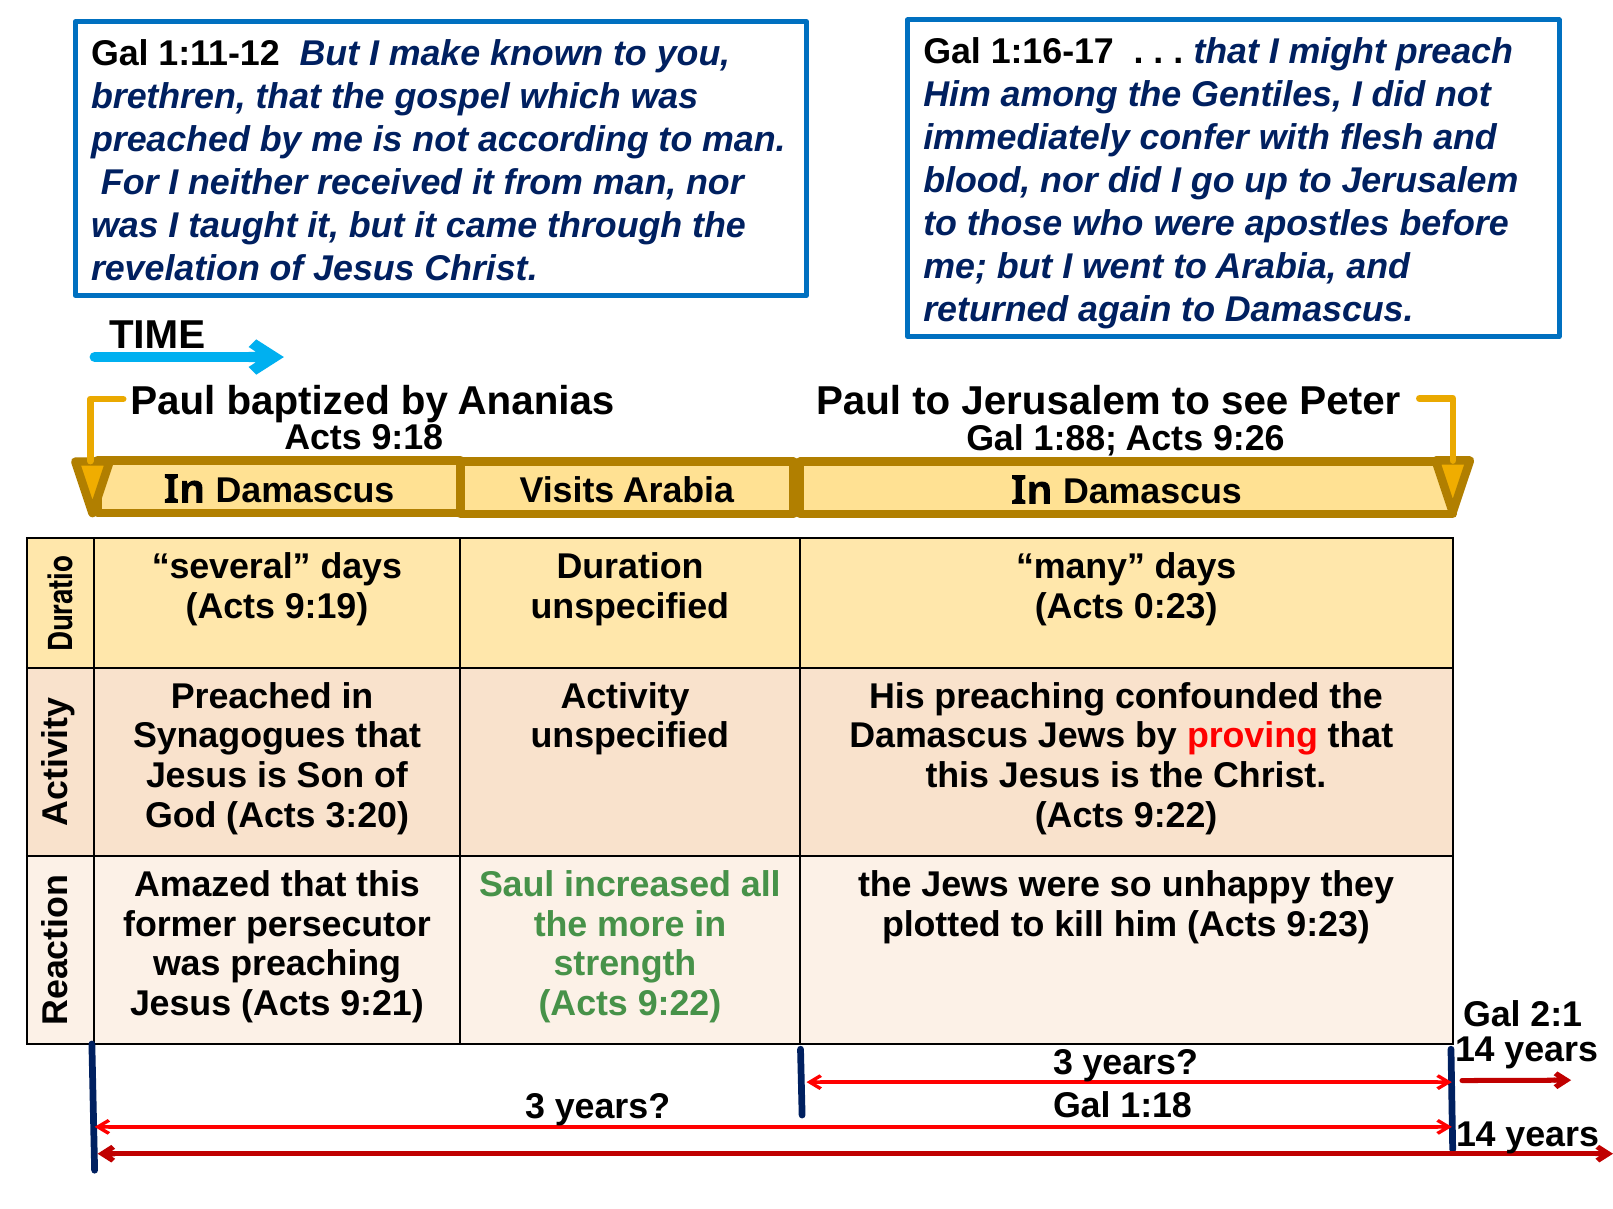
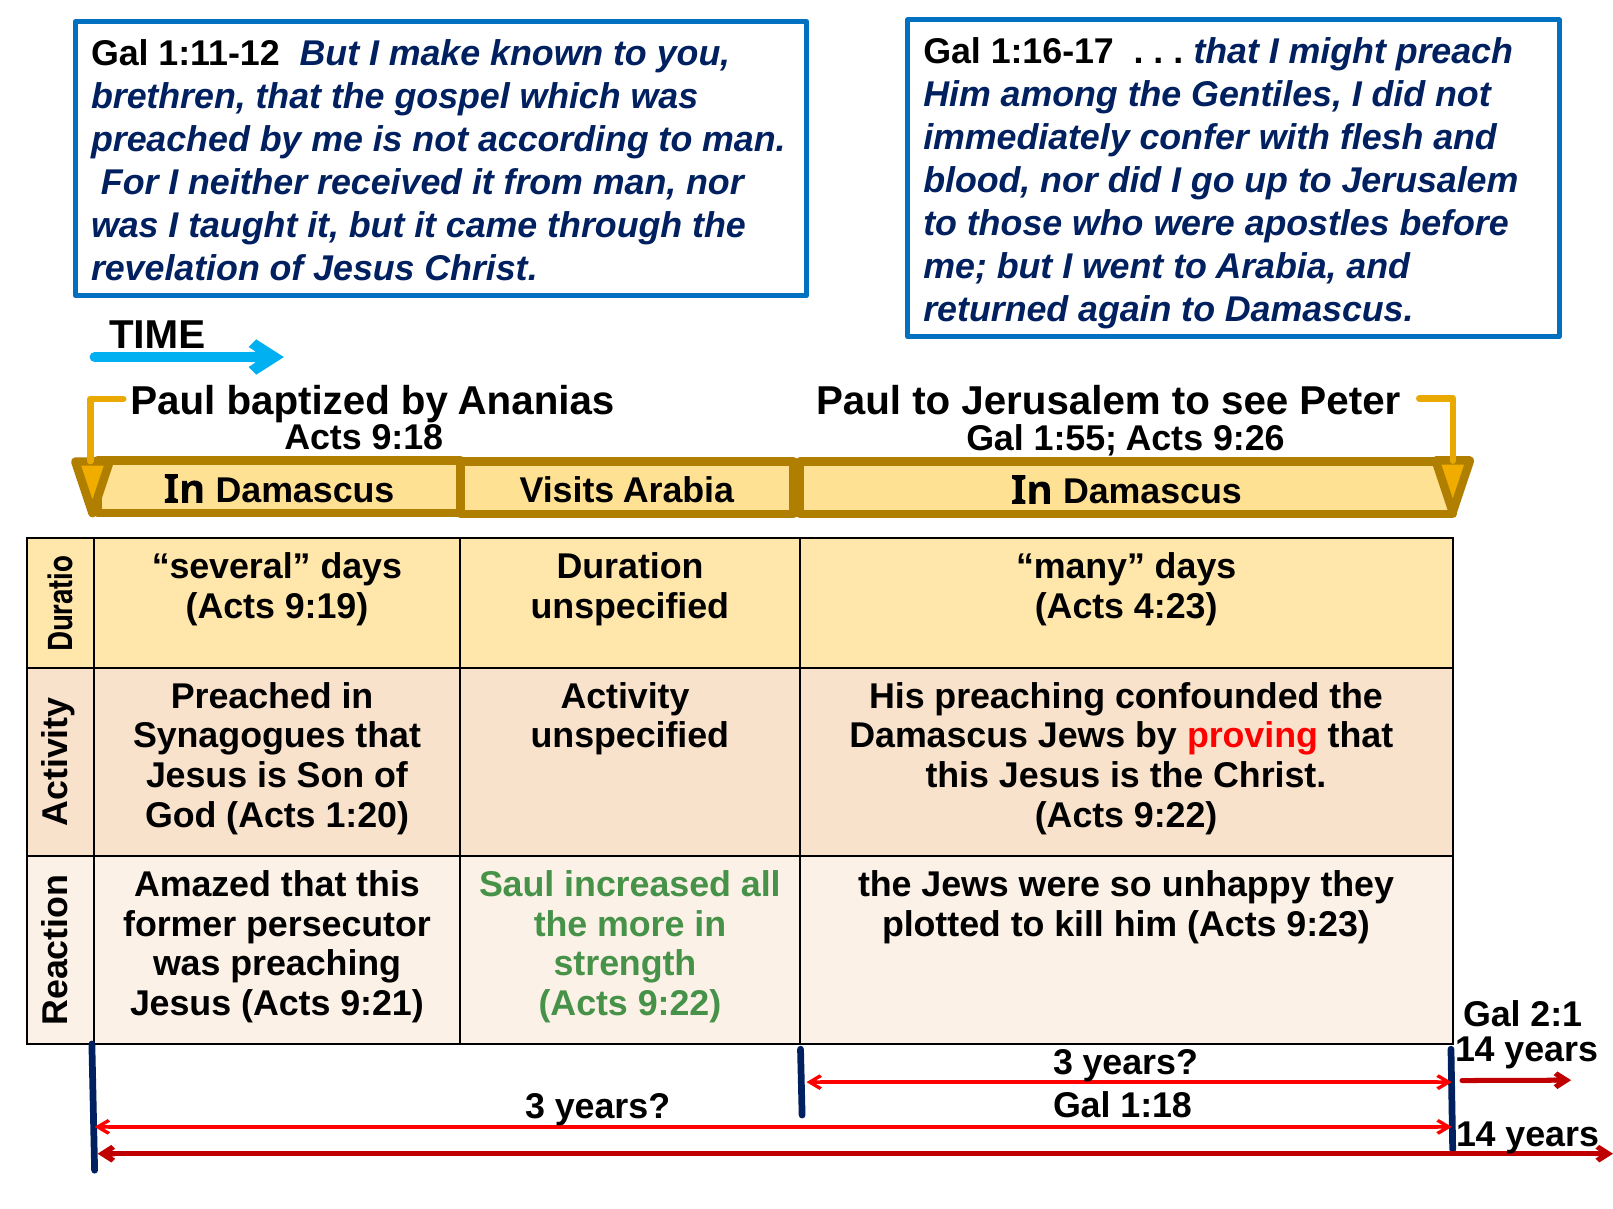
1:88: 1:88 -> 1:55
0:23: 0:23 -> 4:23
3:20: 3:20 -> 1:20
